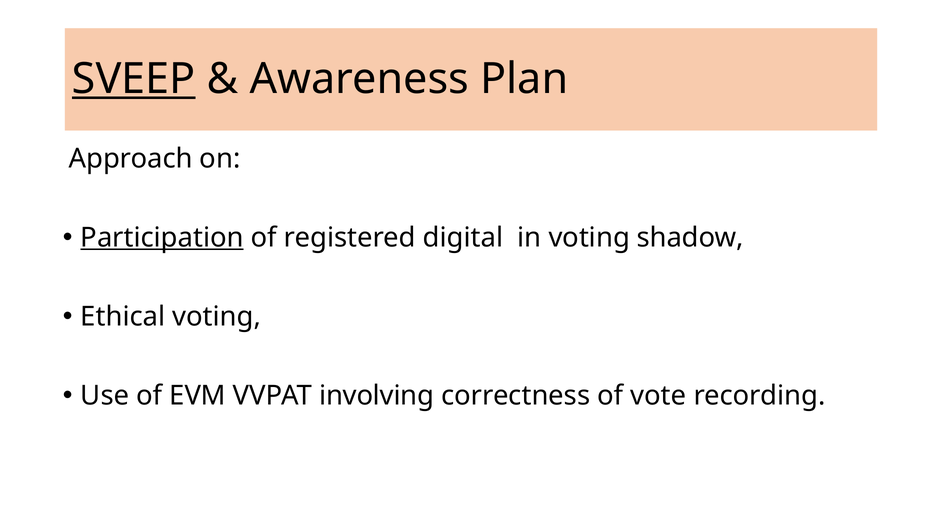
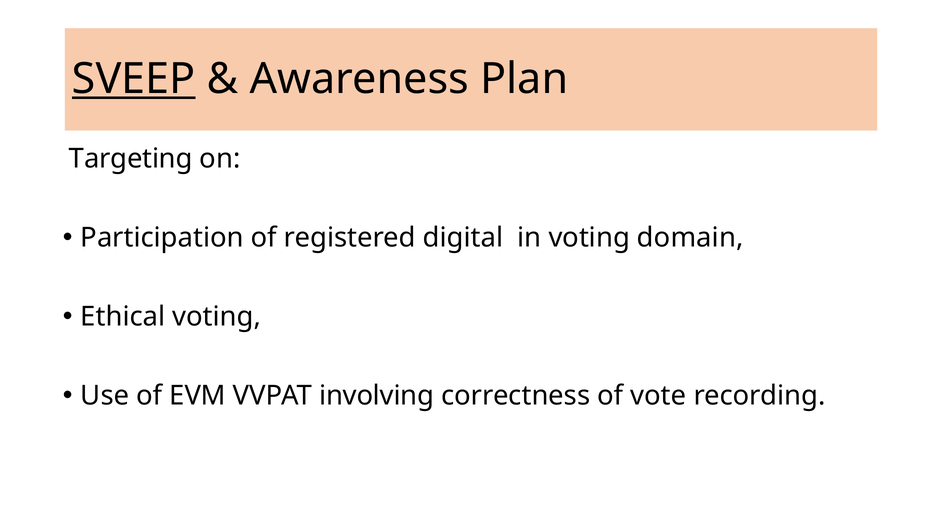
Approach: Approach -> Targeting
Participation underline: present -> none
shadow: shadow -> domain
